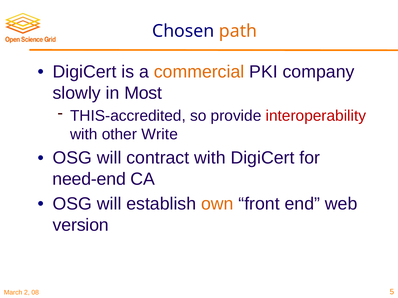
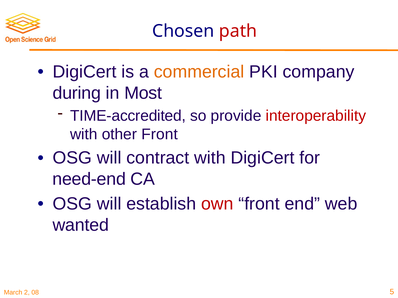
path colour: orange -> red
slowly: slowly -> during
THIS-accredited: THIS-accredited -> TIME-accredited
other Write: Write -> Front
own colour: orange -> red
version: version -> wanted
